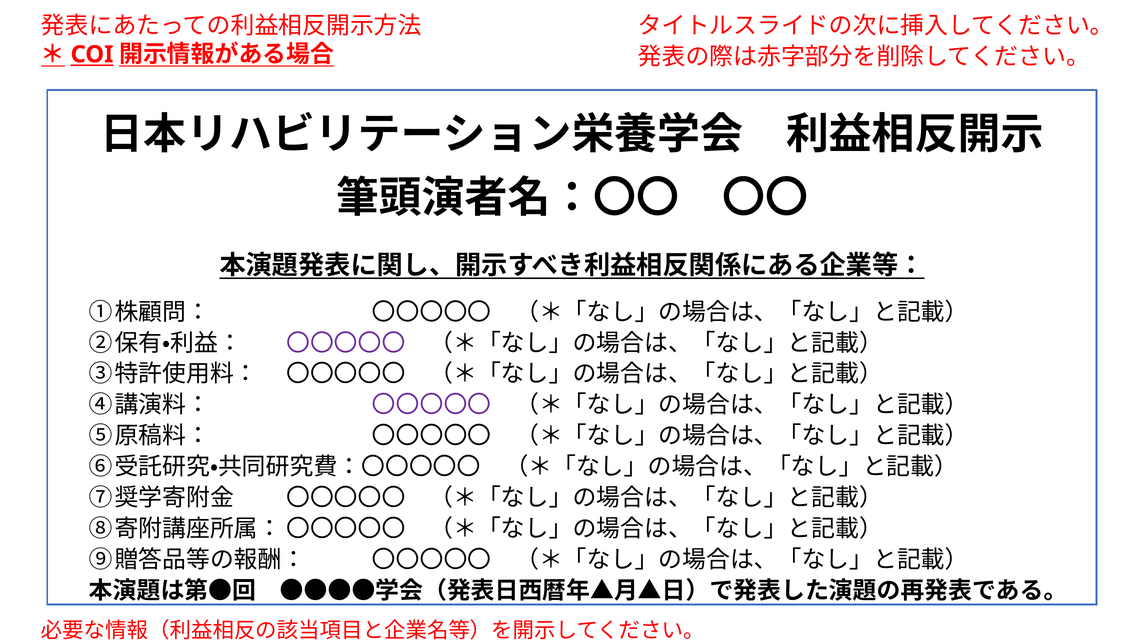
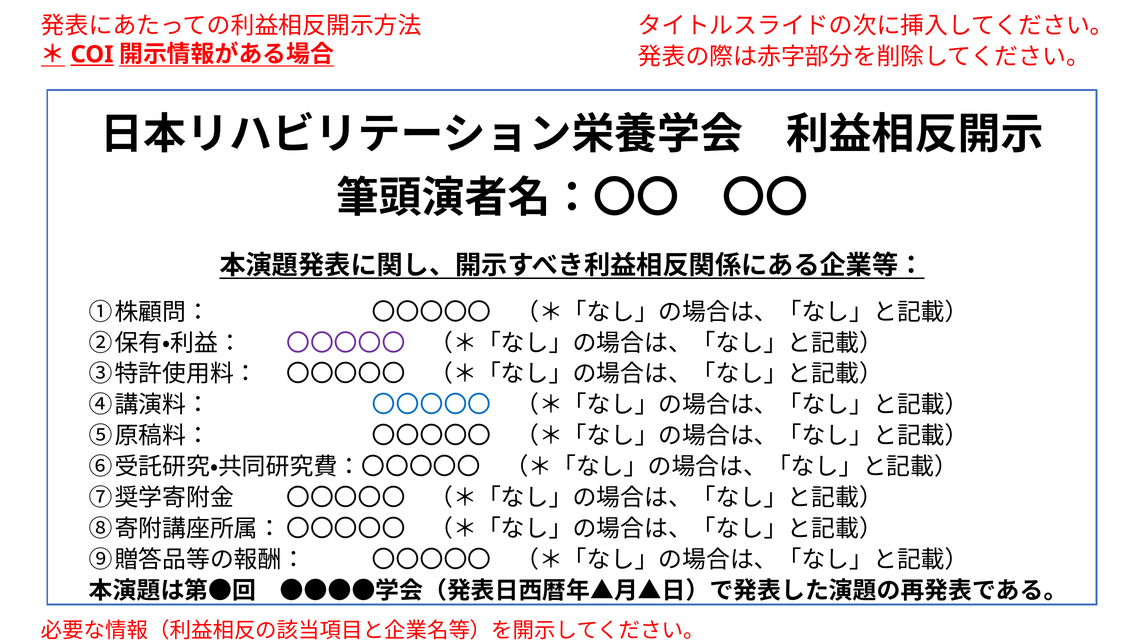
〇〇〇〇〇 at (432, 405) colour: purple -> blue
